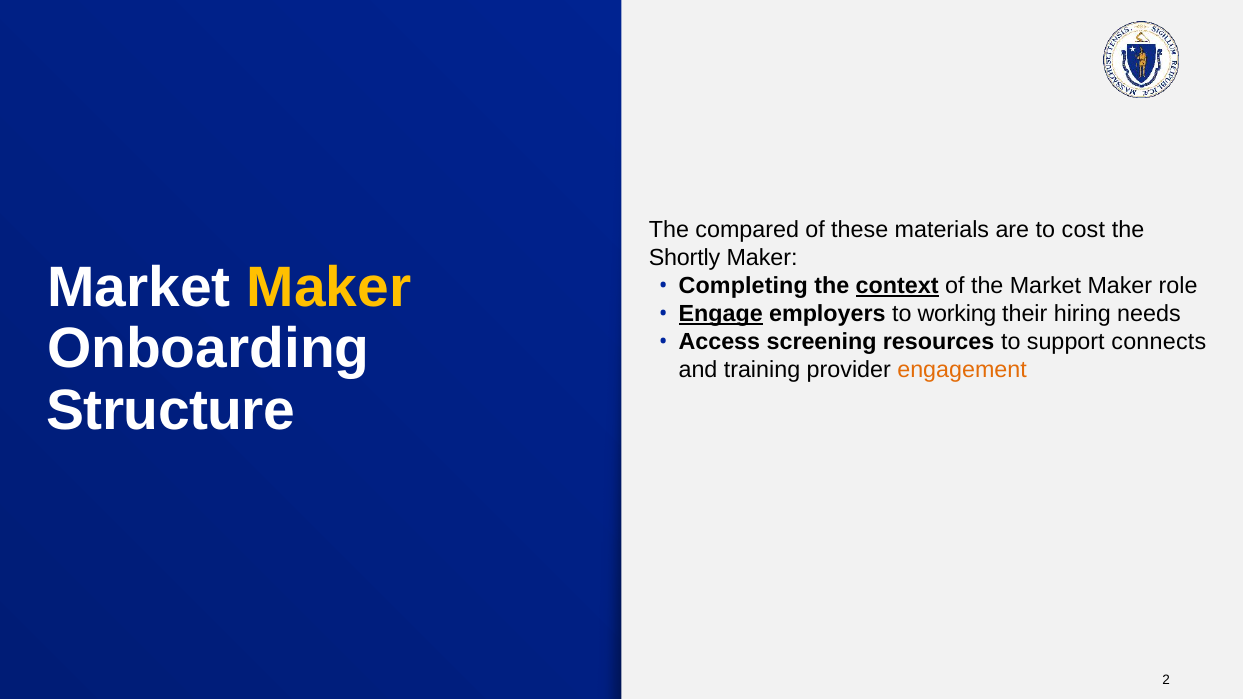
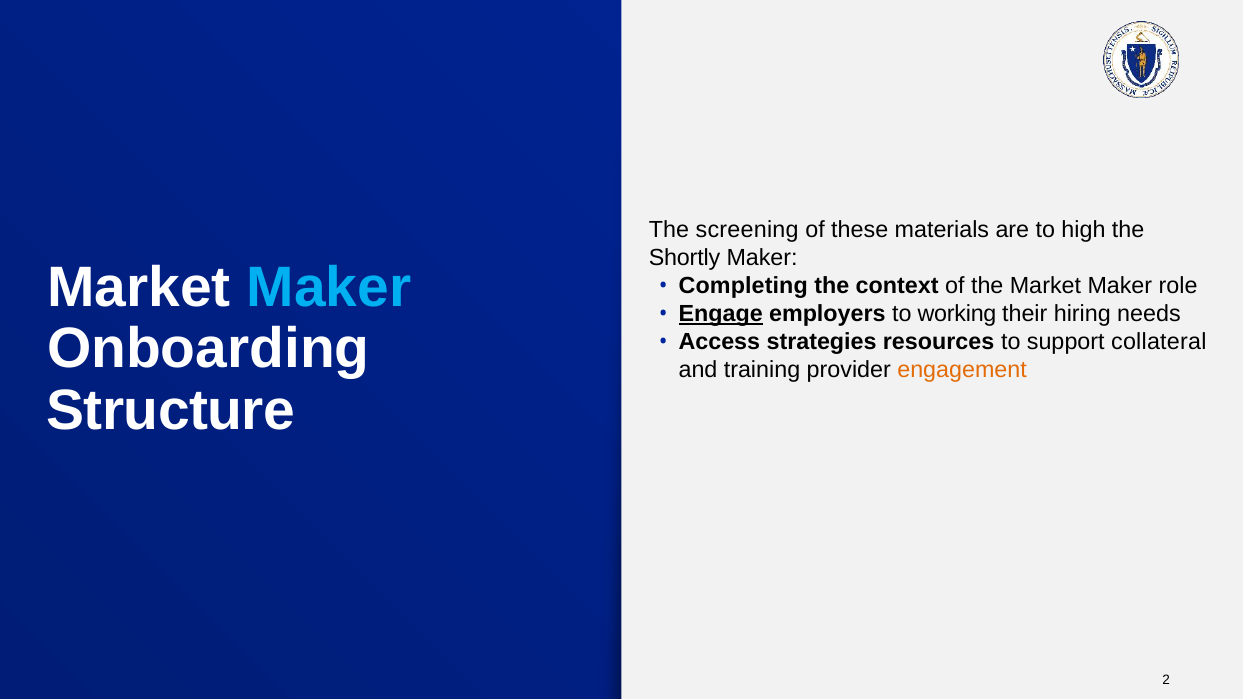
compared: compared -> screening
cost: cost -> high
Maker at (329, 288) colour: yellow -> light blue
context underline: present -> none
screening: screening -> strategies
connects: connects -> collateral
